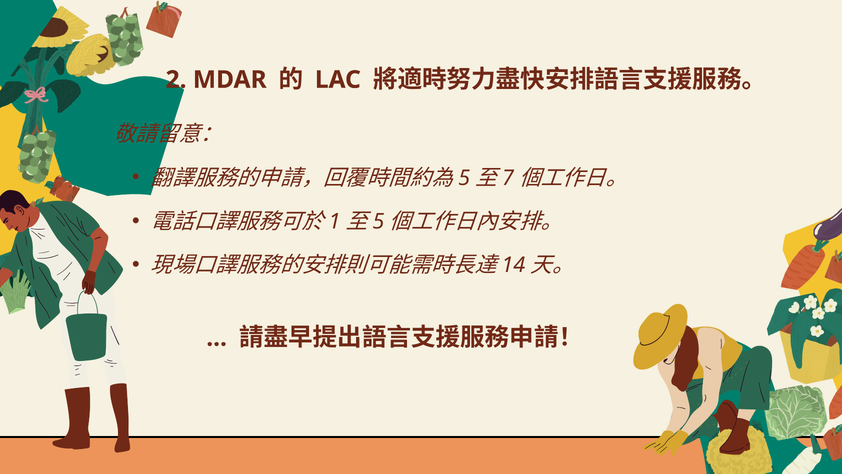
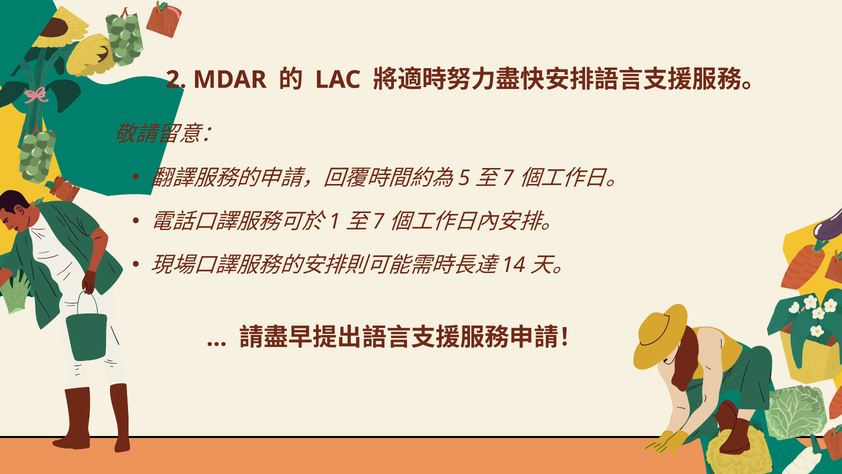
5 at (378, 221): 5 -> 7
